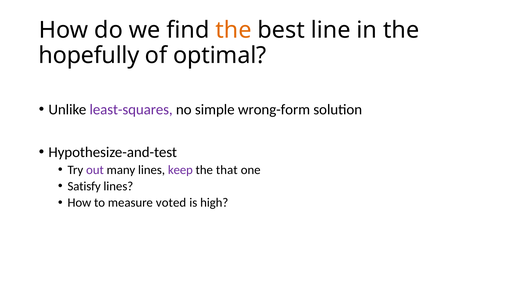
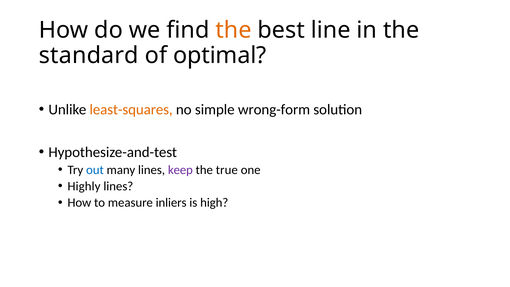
hopefully: hopefully -> standard
least-squares colour: purple -> orange
out colour: purple -> blue
that: that -> true
Satisfy: Satisfy -> Highly
voted: voted -> inliers
